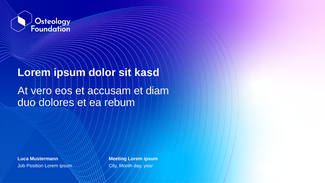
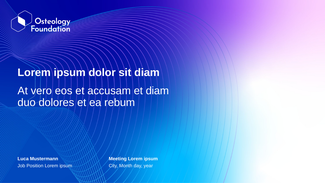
sit kasd: kasd -> diam
